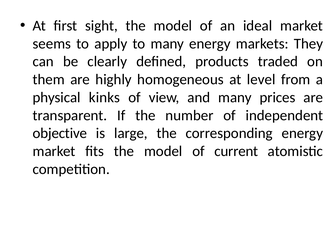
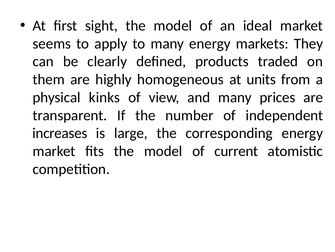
level: level -> units
objective: objective -> increases
